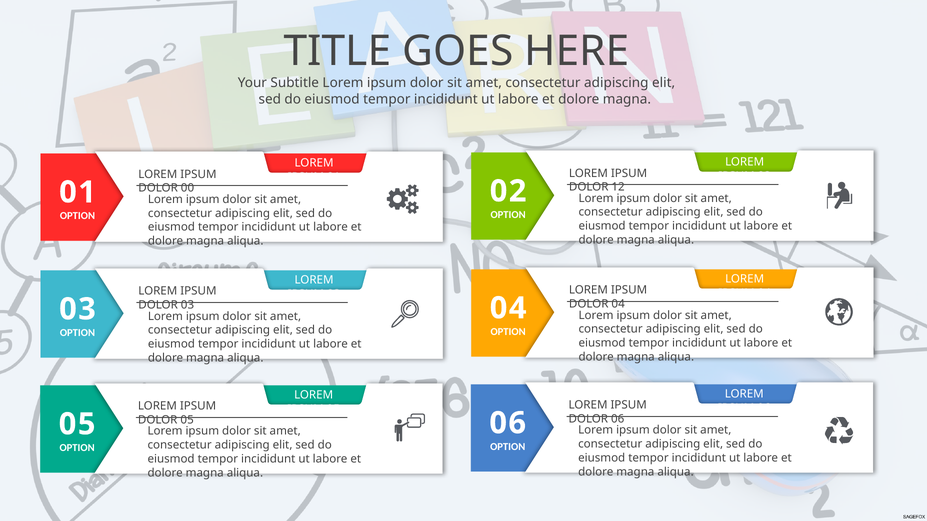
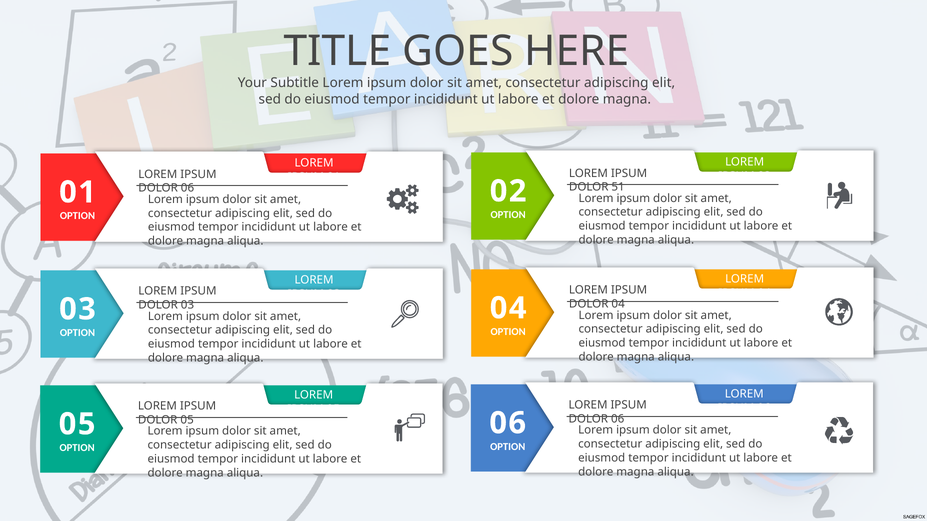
12: 12 -> 51
00 at (187, 188): 00 -> 06
